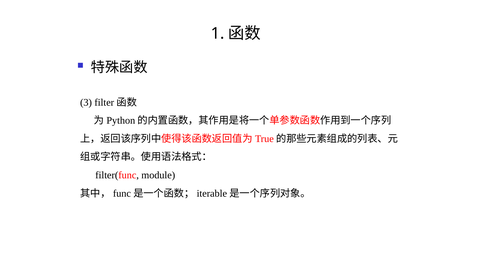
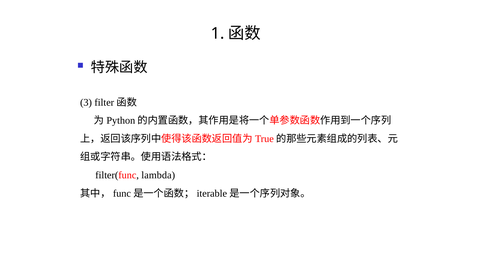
module: module -> lambda
